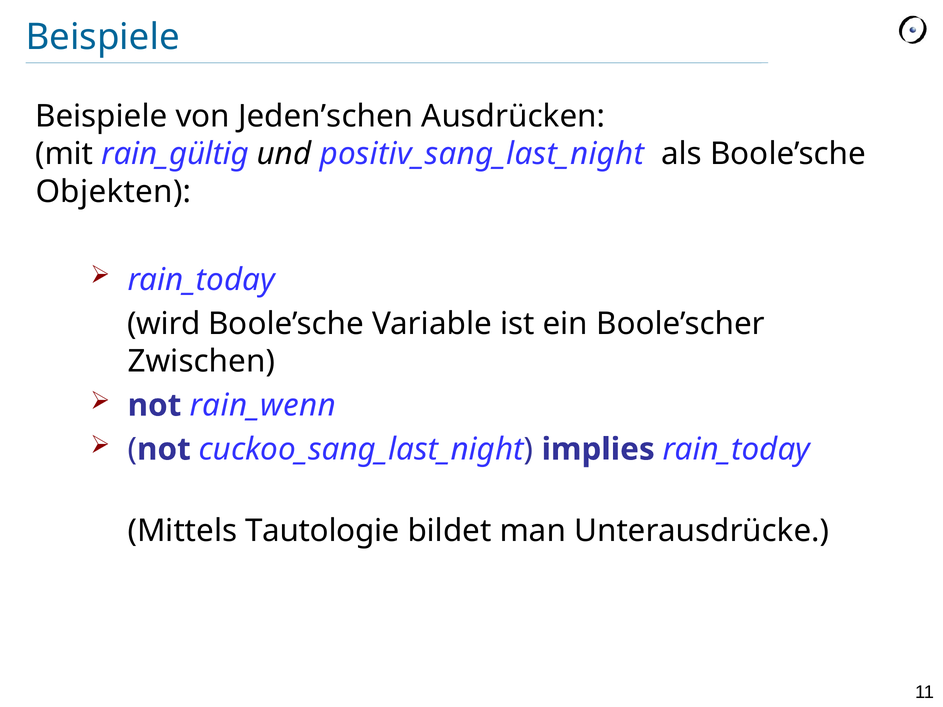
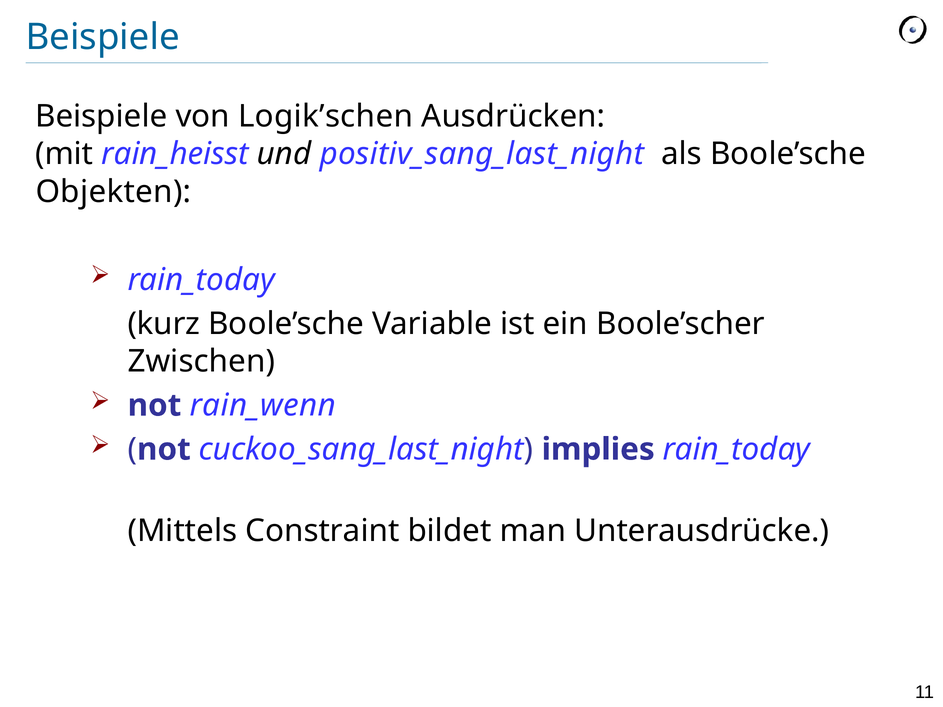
Jeden’schen: Jeden’schen -> Logik’schen
rain_gültig: rain_gültig -> rain_heisst
wird: wird -> kurz
Tautologie: Tautologie -> Constraint
